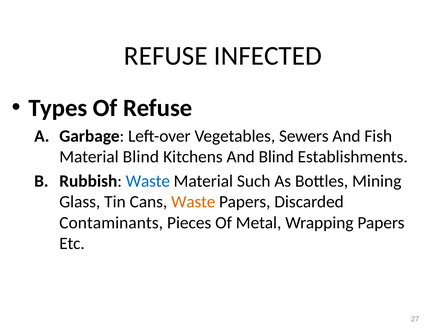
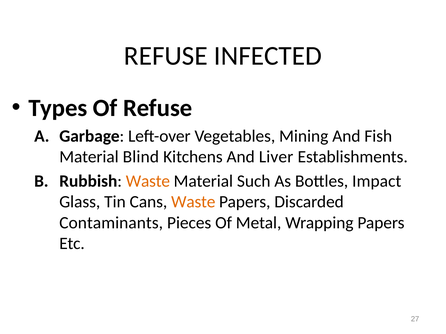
Sewers: Sewers -> Mining
And Blind: Blind -> Liver
Waste at (148, 181) colour: blue -> orange
Mining: Mining -> Impact
